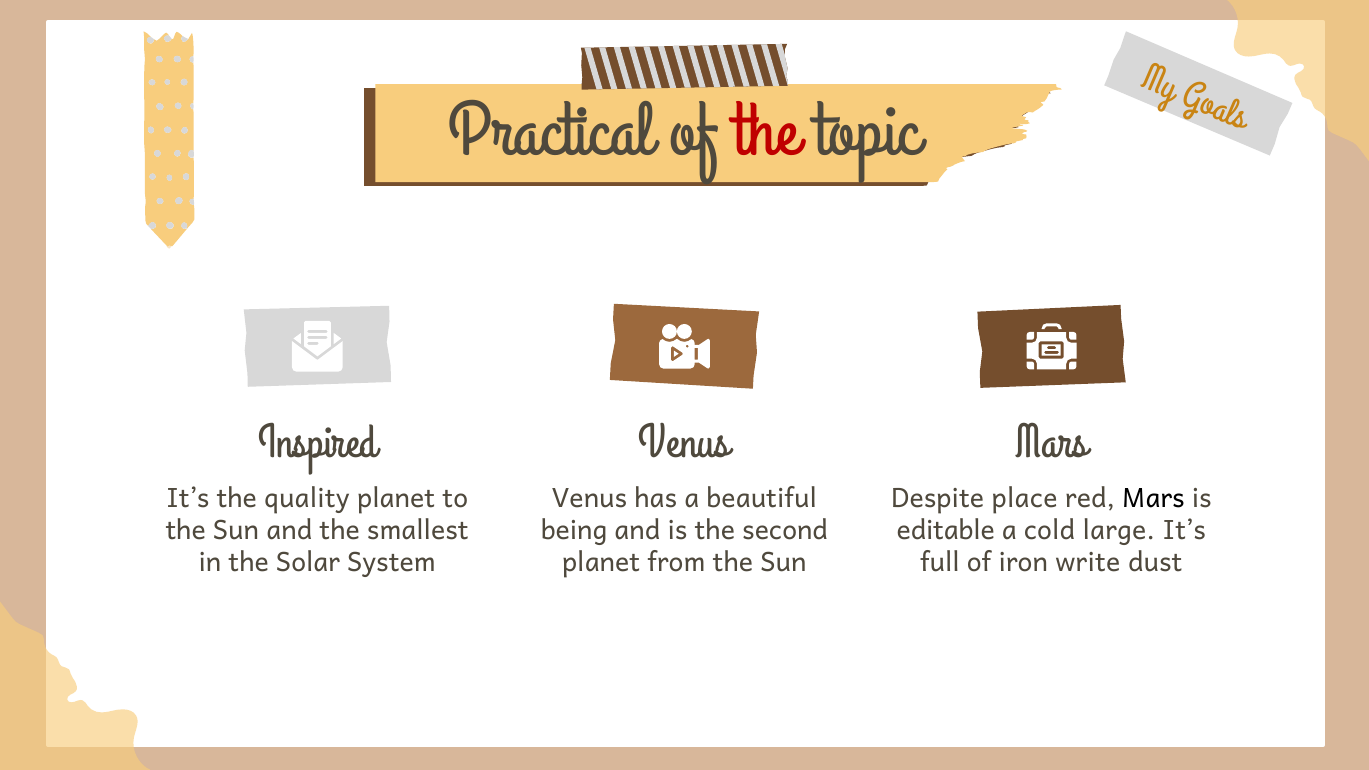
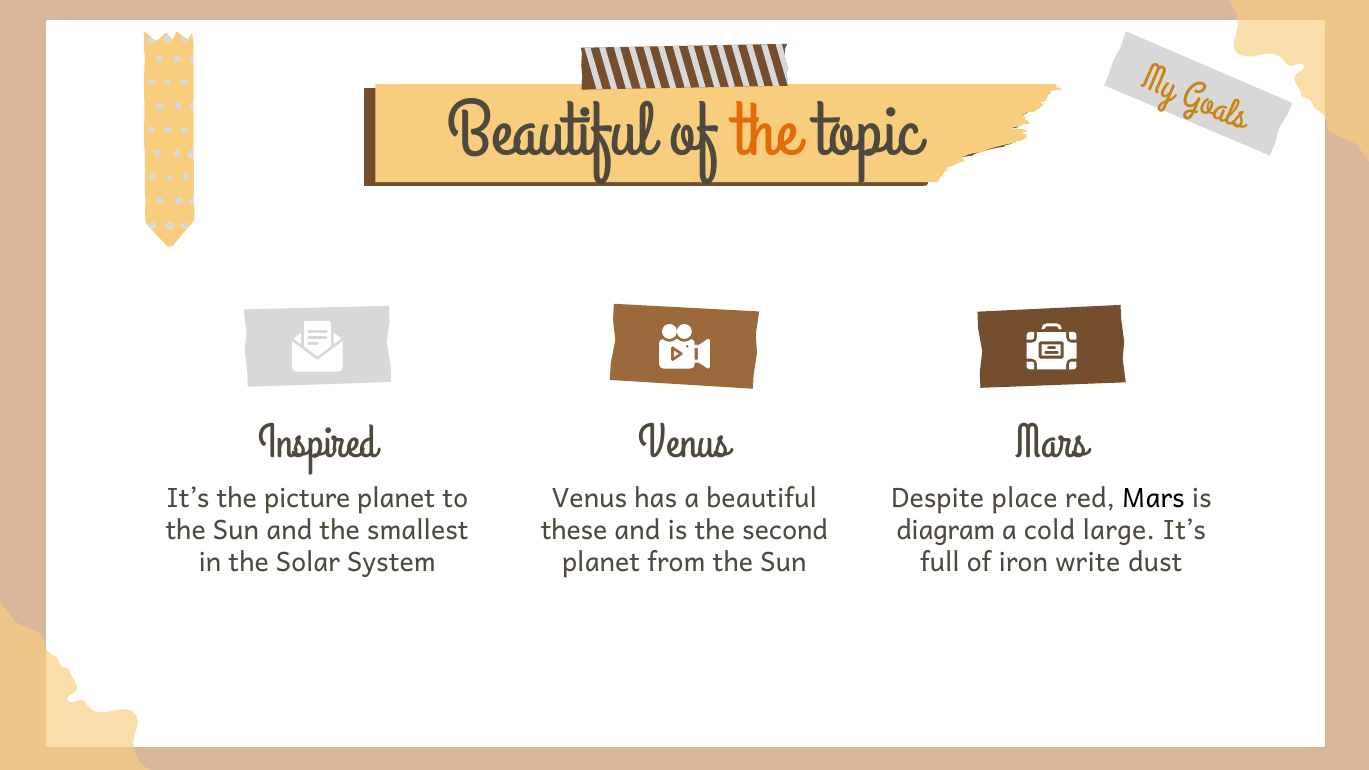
Practical at (551, 128): Practical -> Beautiful
the at (766, 128) colour: red -> orange
quality: quality -> picture
being: being -> these
editable: editable -> diagram
